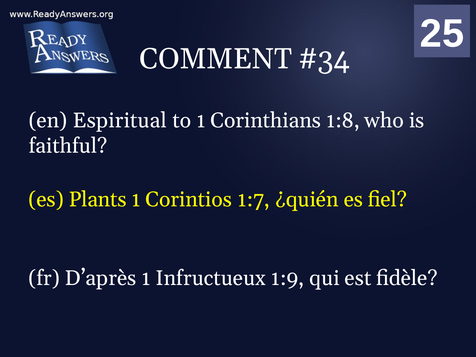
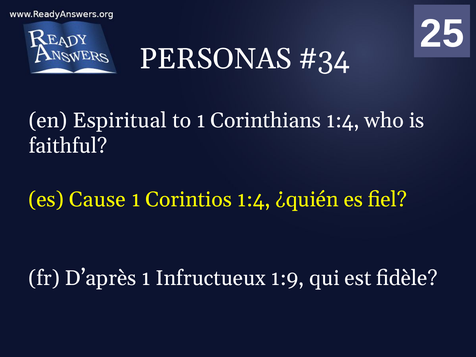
COMMENT: COMMENT -> PERSONAS
Corinthians 1:8: 1:8 -> 1:4
Plants: Plants -> Cause
Corintios 1:7: 1:7 -> 1:4
